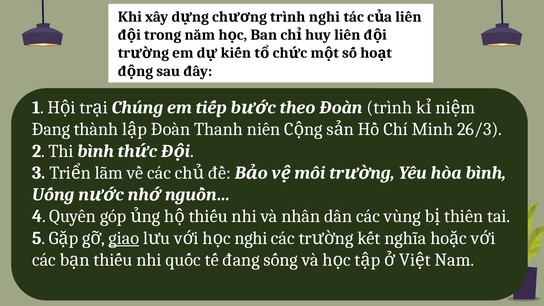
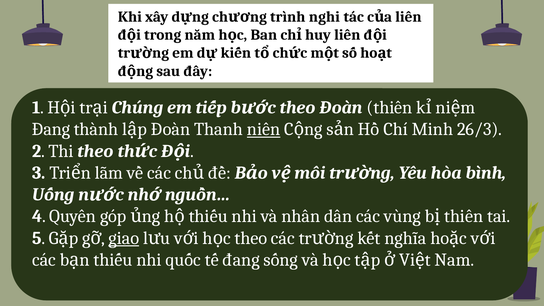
trình at (389, 108): trình -> thiên
niên underline: none -> present
Thi bình: bình -> theo
nghi at (251, 238): nghi -> theo
